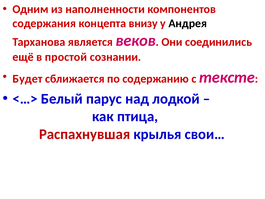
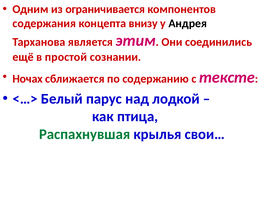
наполненности: наполненности -> ограничивается
веков: веков -> этим
Будет: Будет -> Ночах
Распахнувшая colour: red -> green
